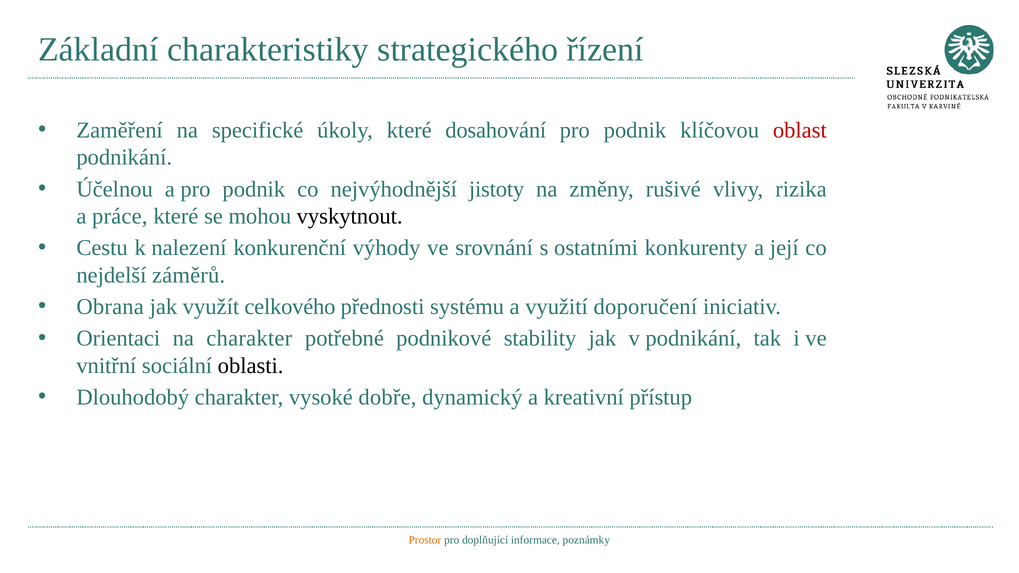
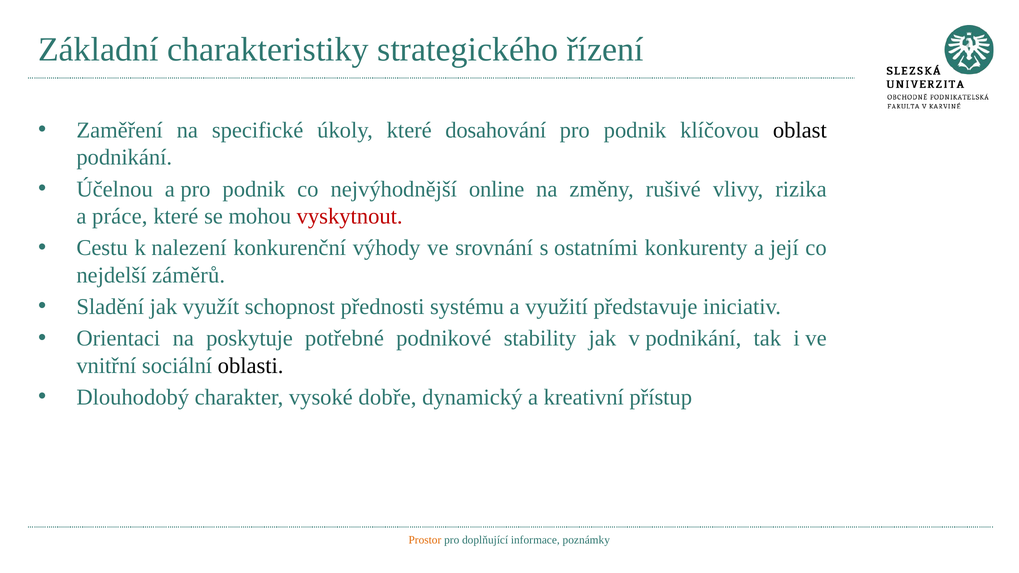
oblast colour: red -> black
jistoty: jistoty -> online
vyskytnout colour: black -> red
Obrana: Obrana -> Sladění
celkového: celkového -> schopnost
doporučení: doporučení -> představuje
na charakter: charakter -> poskytuje
